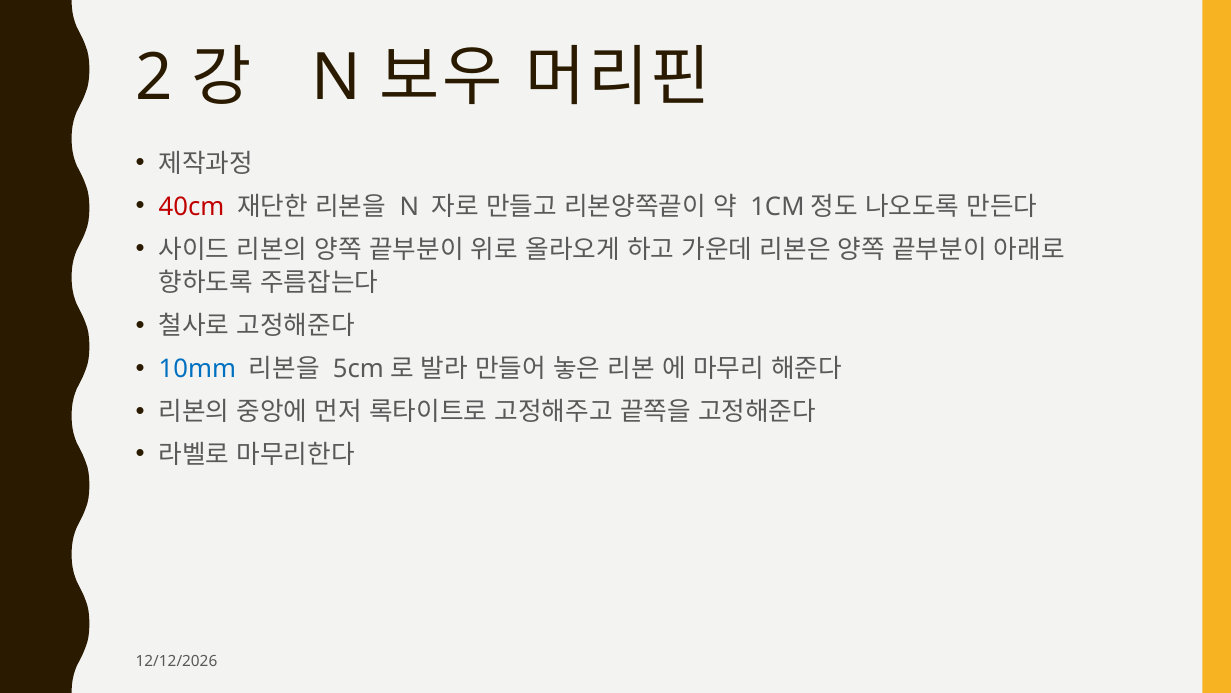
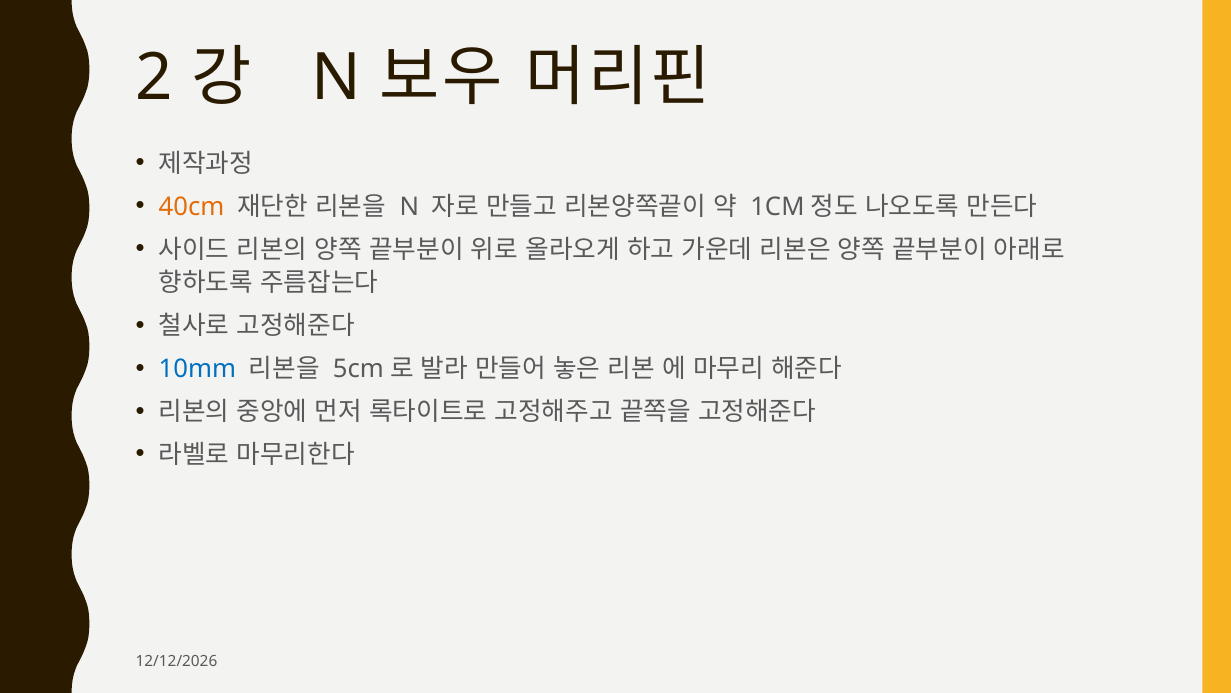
40cm colour: red -> orange
